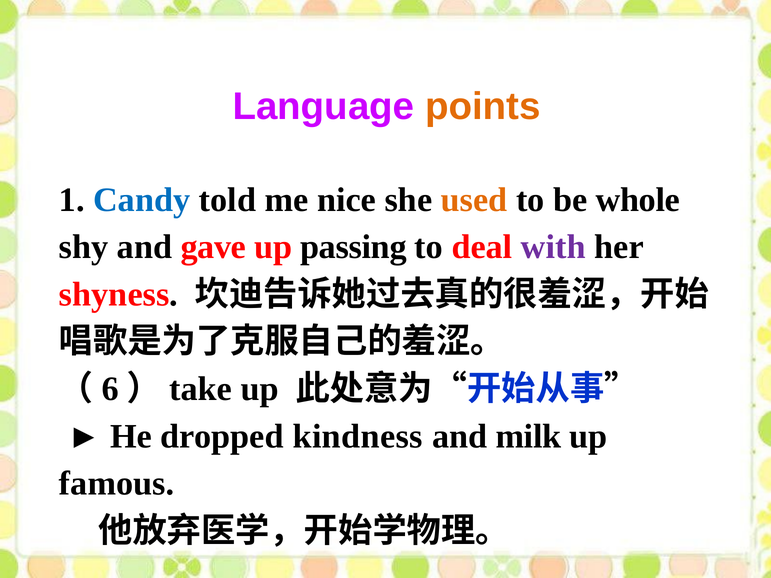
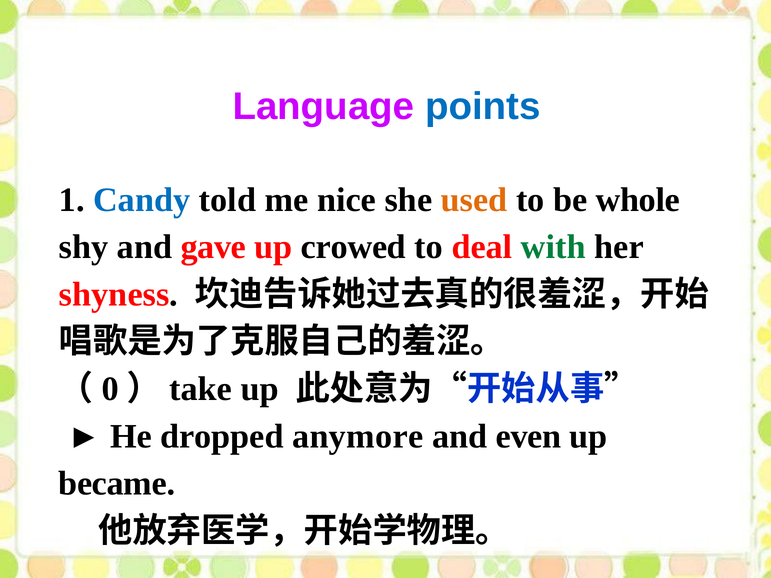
points colour: orange -> blue
passing: passing -> crowed
with colour: purple -> green
6: 6 -> 0
kindness: kindness -> anymore
milk: milk -> even
famous: famous -> became
